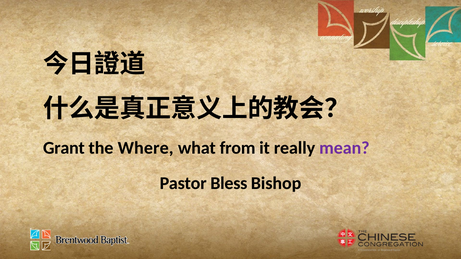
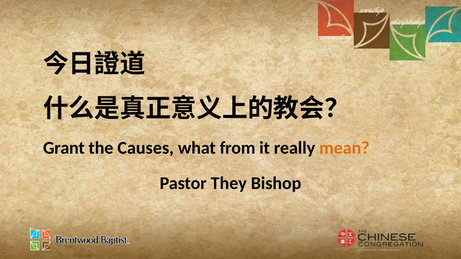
Where: Where -> Causes
mean colour: purple -> orange
Bless: Bless -> They
